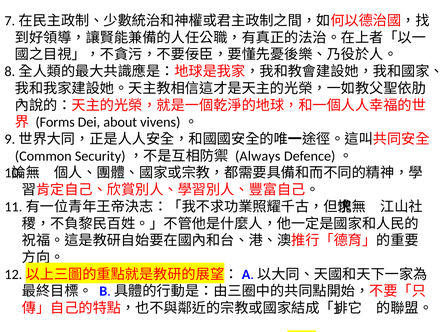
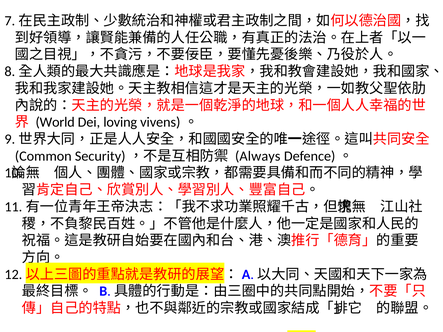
Forms: Forms -> World
about: about -> loving
